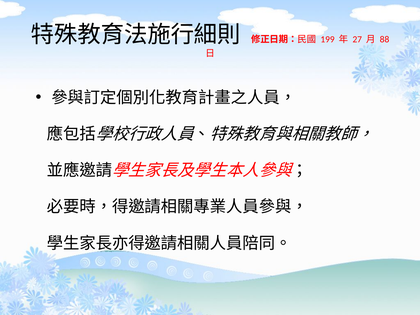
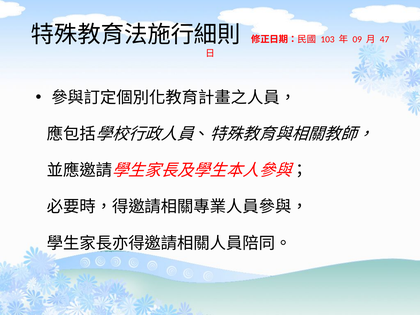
199: 199 -> 103
27: 27 -> 09
88: 88 -> 47
